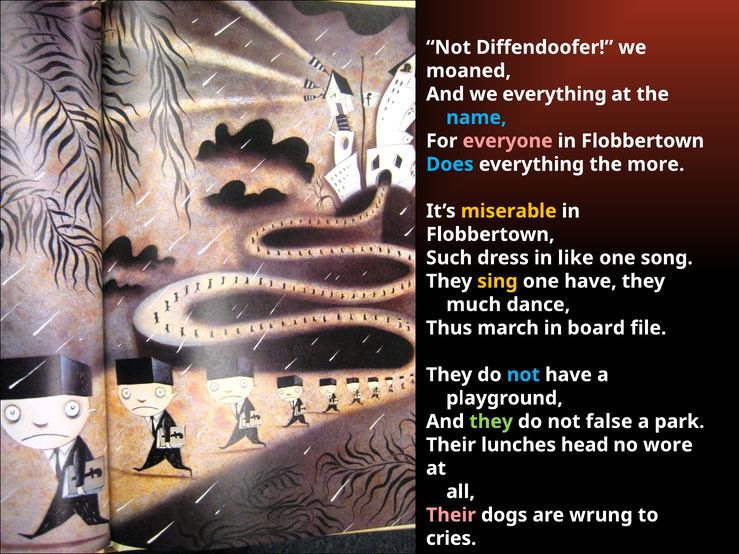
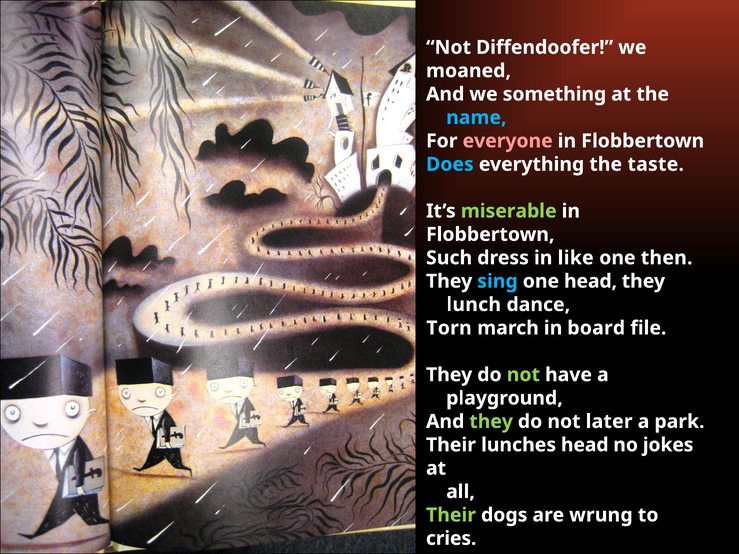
we everything: everything -> something
more: more -> taste
miserable colour: yellow -> light green
song: song -> then
sing colour: yellow -> light blue
one have: have -> head
much: much -> lunch
Thus: Thus -> Torn
not at (523, 375) colour: light blue -> light green
false: false -> later
wore: wore -> jokes
Their at (451, 515) colour: pink -> light green
